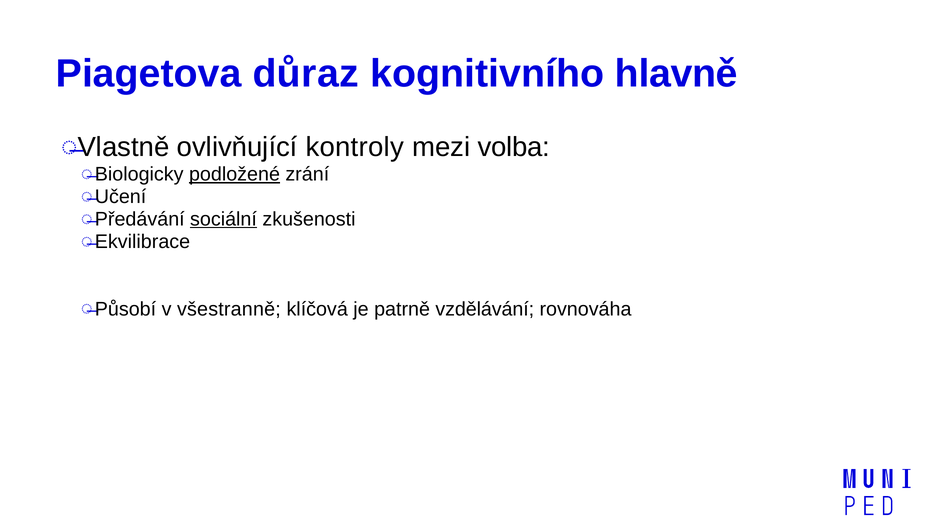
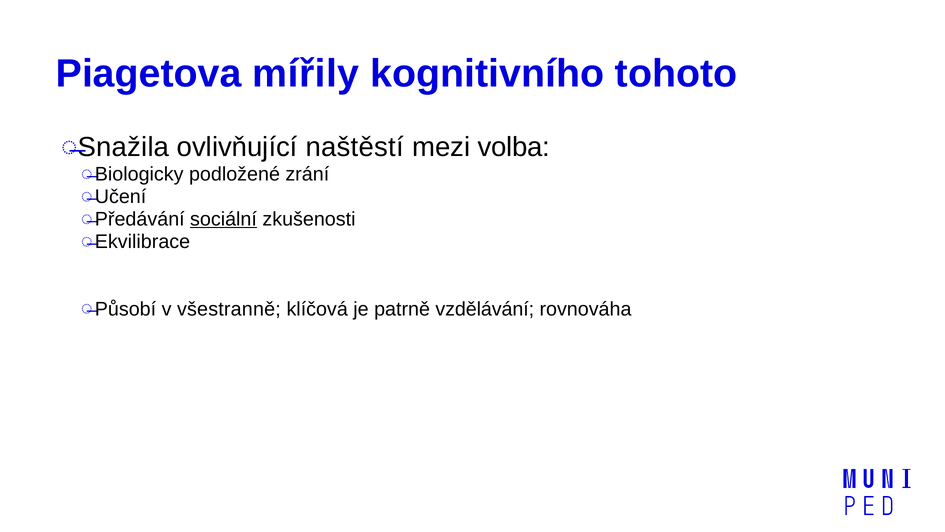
důraz: důraz -> mířily
hlavně: hlavně -> tohoto
Vlastně: Vlastně -> Snažila
kontroly: kontroly -> naštěstí
podložené underline: present -> none
